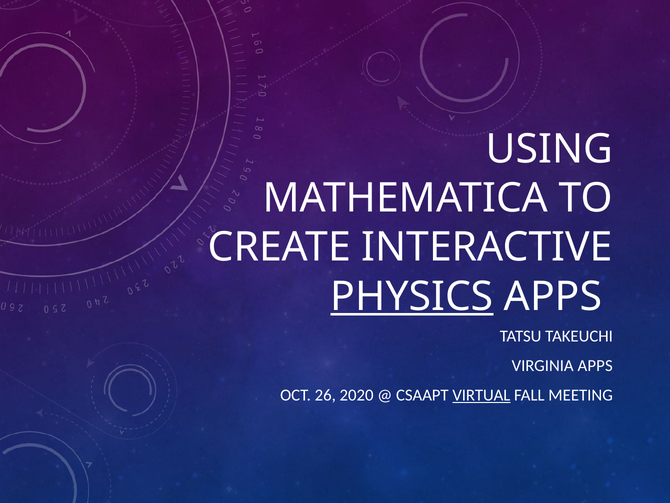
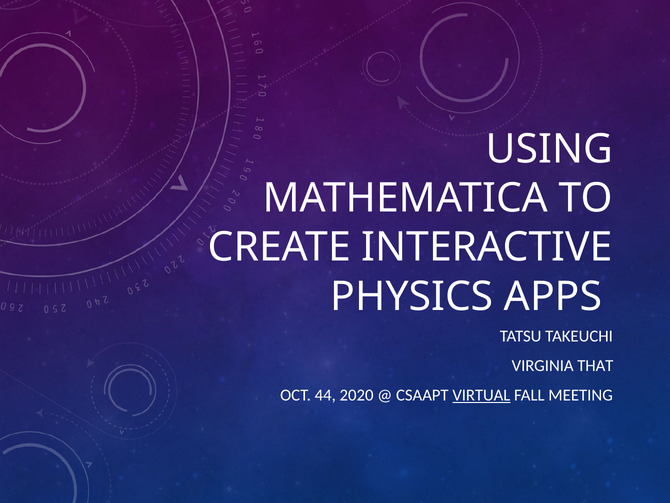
PHYSICS underline: present -> none
VIRGINIA APPS: APPS -> THAT
26: 26 -> 44
